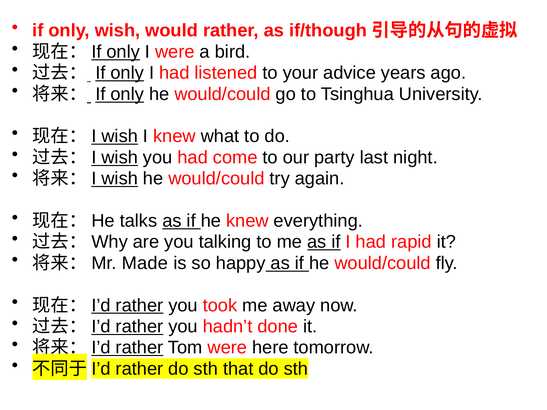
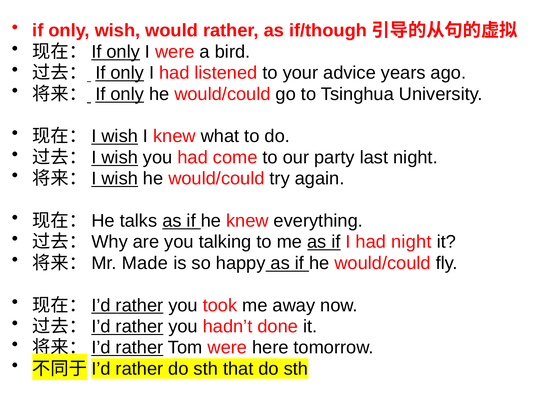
had rapid: rapid -> night
